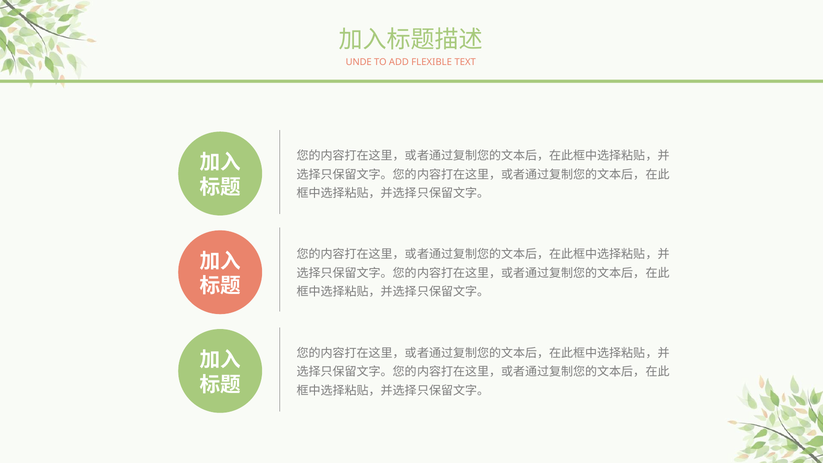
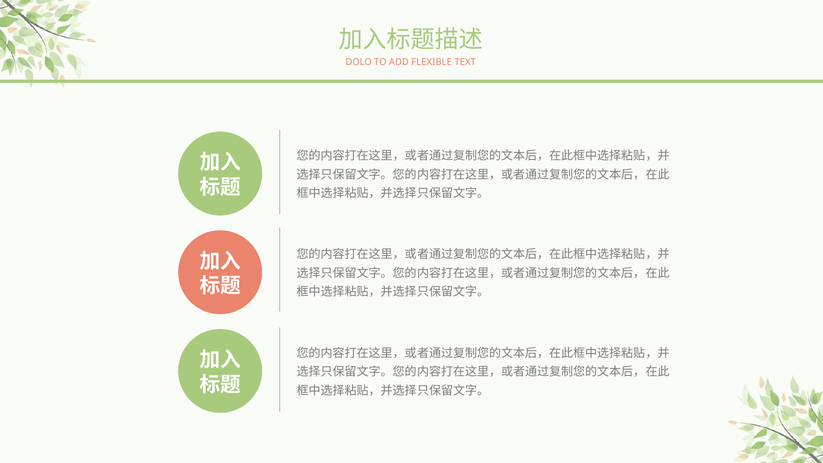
UNDE: UNDE -> DOLO
